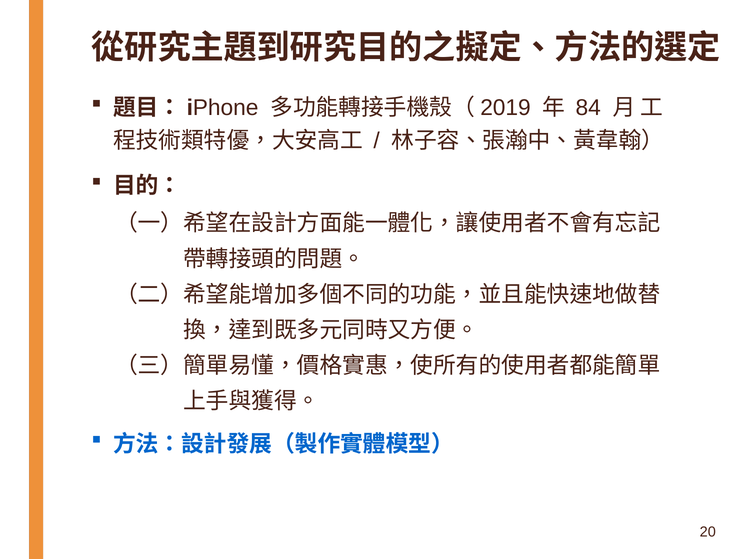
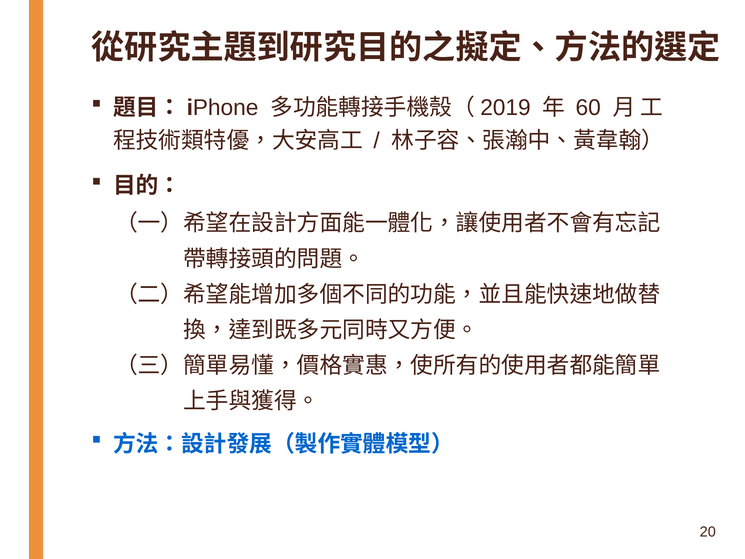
84: 84 -> 60
